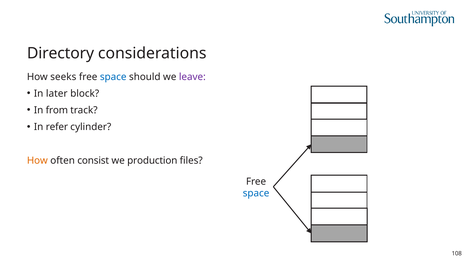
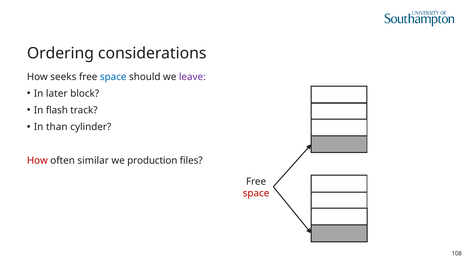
Directory: Directory -> Ordering
from: from -> flash
refer: refer -> than
How at (37, 160) colour: orange -> red
consist: consist -> similar
space at (256, 193) colour: blue -> red
